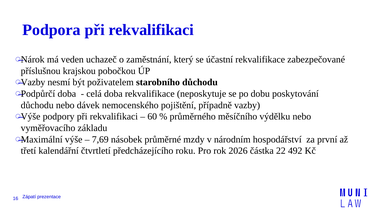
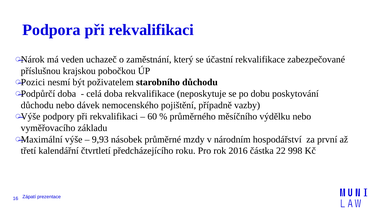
Vazby at (33, 82): Vazby -> Pozici
7,69: 7,69 -> 9,93
2026: 2026 -> 2016
492: 492 -> 998
